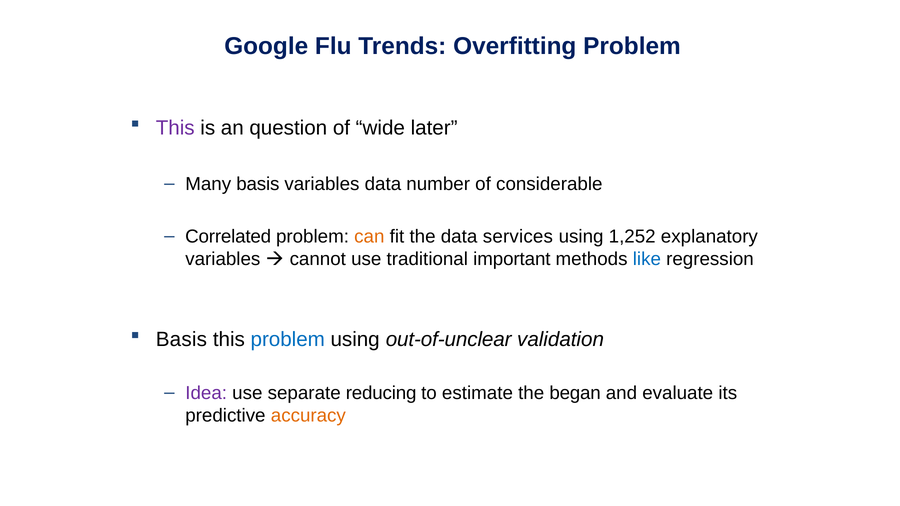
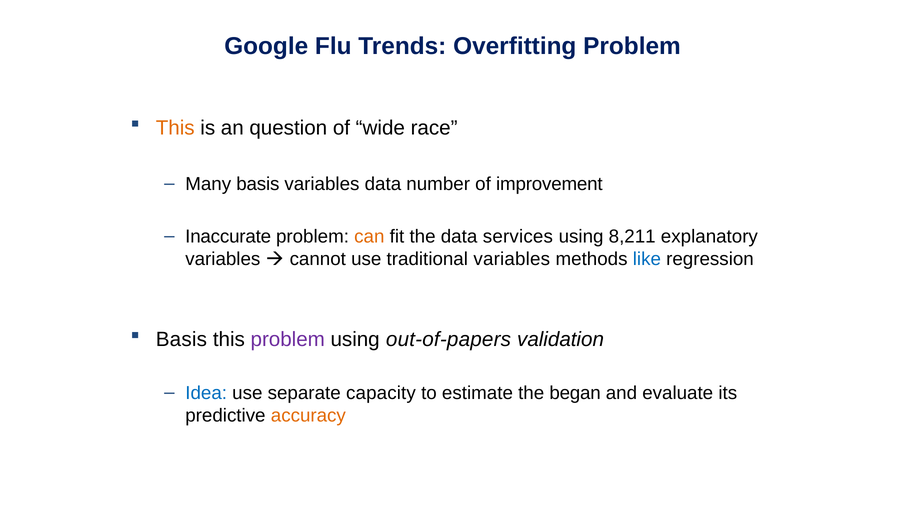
This at (175, 128) colour: purple -> orange
later: later -> race
considerable: considerable -> improvement
Correlated: Correlated -> Inaccurate
1,252: 1,252 -> 8,211
traditional important: important -> variables
problem at (288, 340) colour: blue -> purple
out-of-unclear: out-of-unclear -> out-of-papers
Idea colour: purple -> blue
reducing: reducing -> capacity
